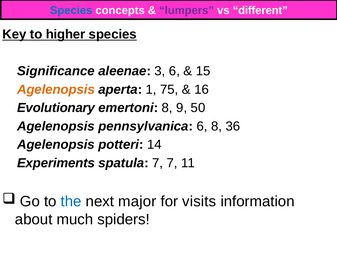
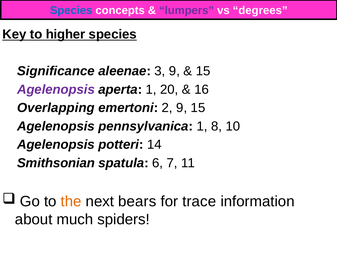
different: different -> degrees
3 6: 6 -> 9
Agelenopsis at (56, 89) colour: orange -> purple
75: 75 -> 20
Evolutionary: Evolutionary -> Overlapping
emertoni 8: 8 -> 2
9 50: 50 -> 15
pennsylvanica 6: 6 -> 1
36: 36 -> 10
Experiments: Experiments -> Smithsonian
spatula 7: 7 -> 6
the colour: blue -> orange
major: major -> bears
visits: visits -> trace
